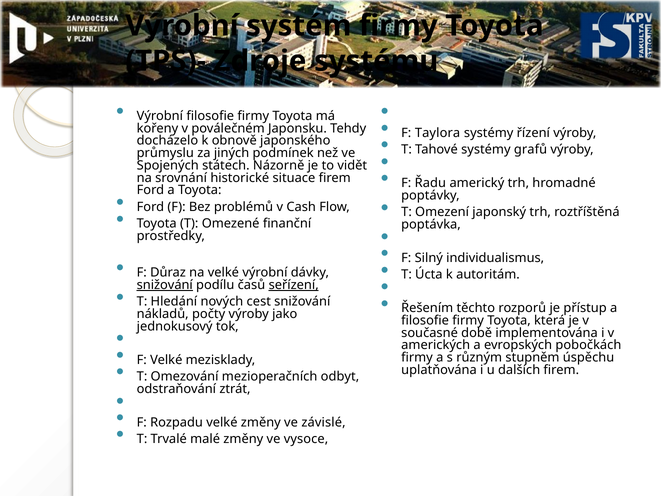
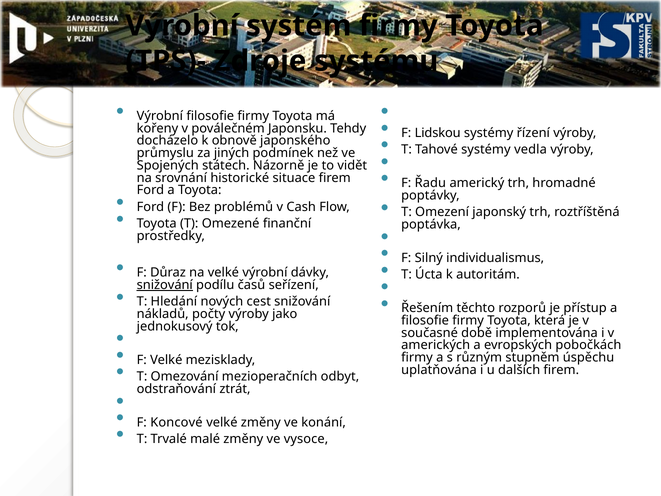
Taylora: Taylora -> Lidskou
grafů: grafů -> vedla
seřízení underline: present -> none
Rozpadu: Rozpadu -> Koncové
závislé: závislé -> konání
